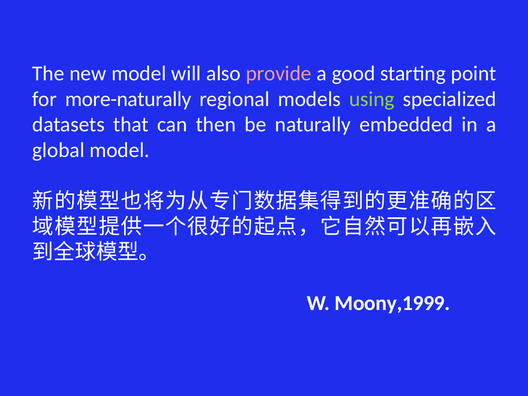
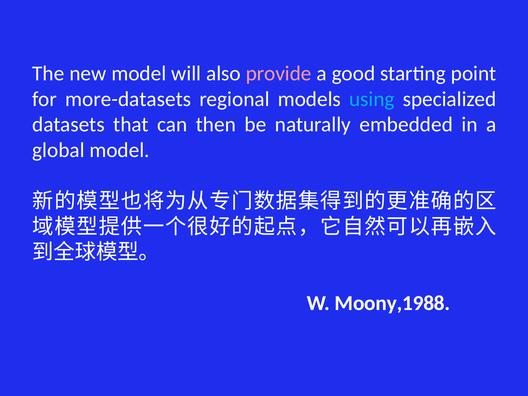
more-naturally: more-naturally -> more-datasets
using colour: light green -> light blue
Moony,1999: Moony,1999 -> Moony,1988
